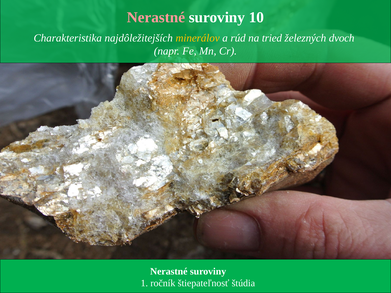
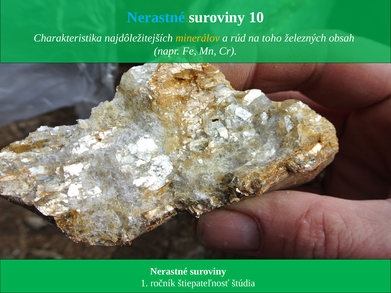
Nerastné at (156, 17) colour: pink -> light blue
tried: tried -> toho
dvoch: dvoch -> obsah
